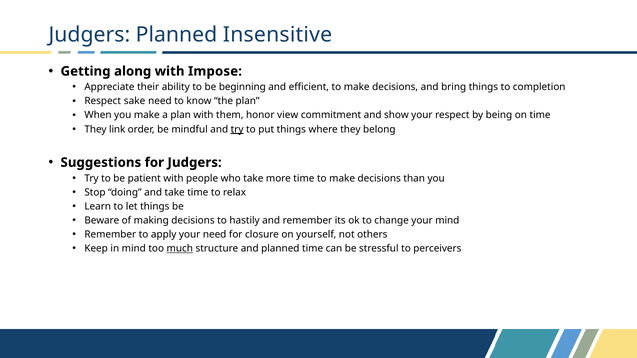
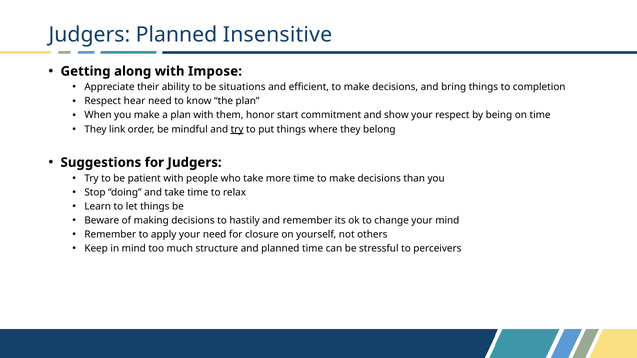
beginning: beginning -> situations
sake: sake -> hear
view: view -> start
much underline: present -> none
